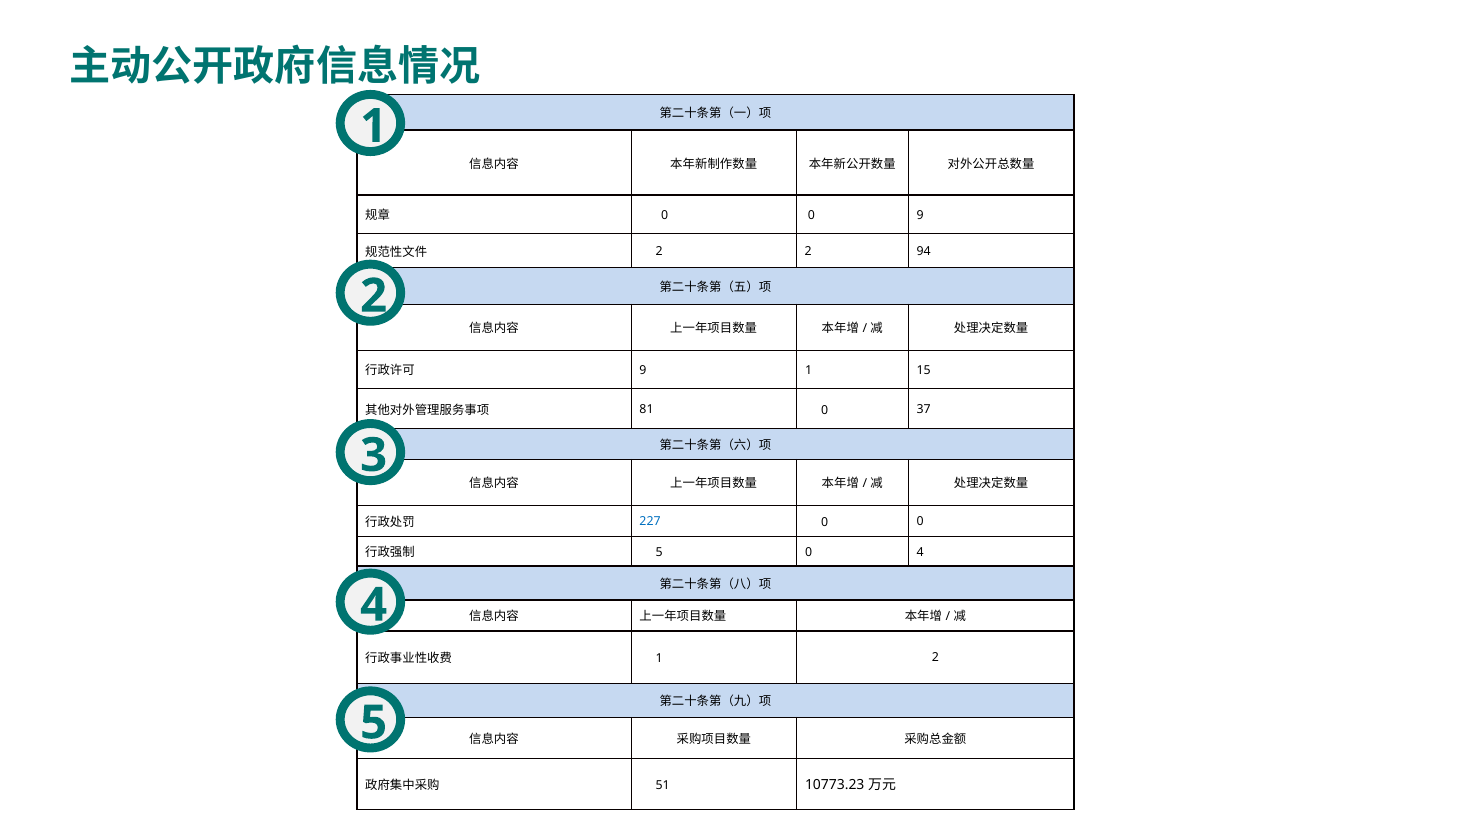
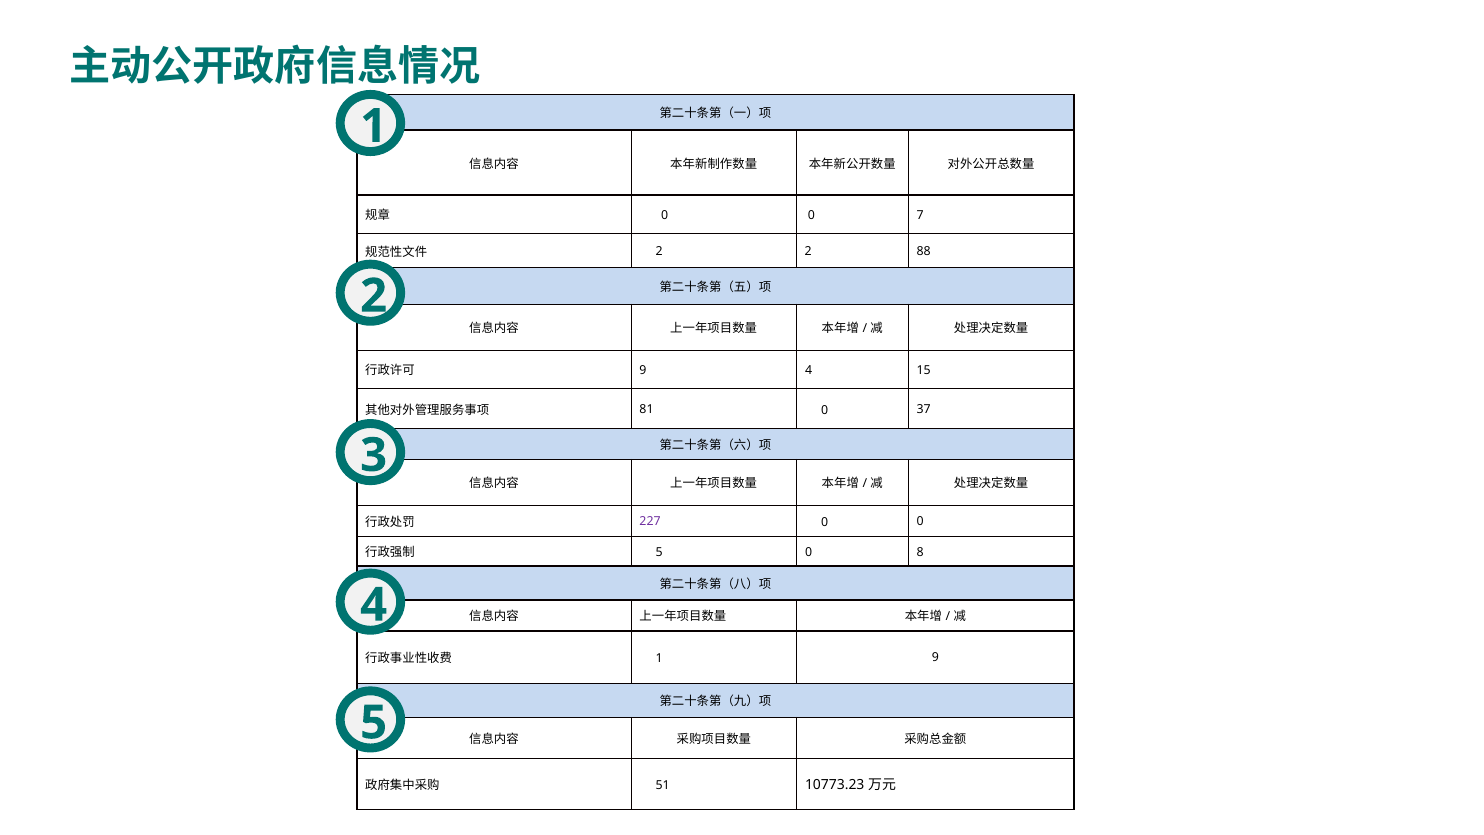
0 9: 9 -> 7
94: 94 -> 88
9 1: 1 -> 4
227 colour: blue -> purple
0 4: 4 -> 8
1 2: 2 -> 9
